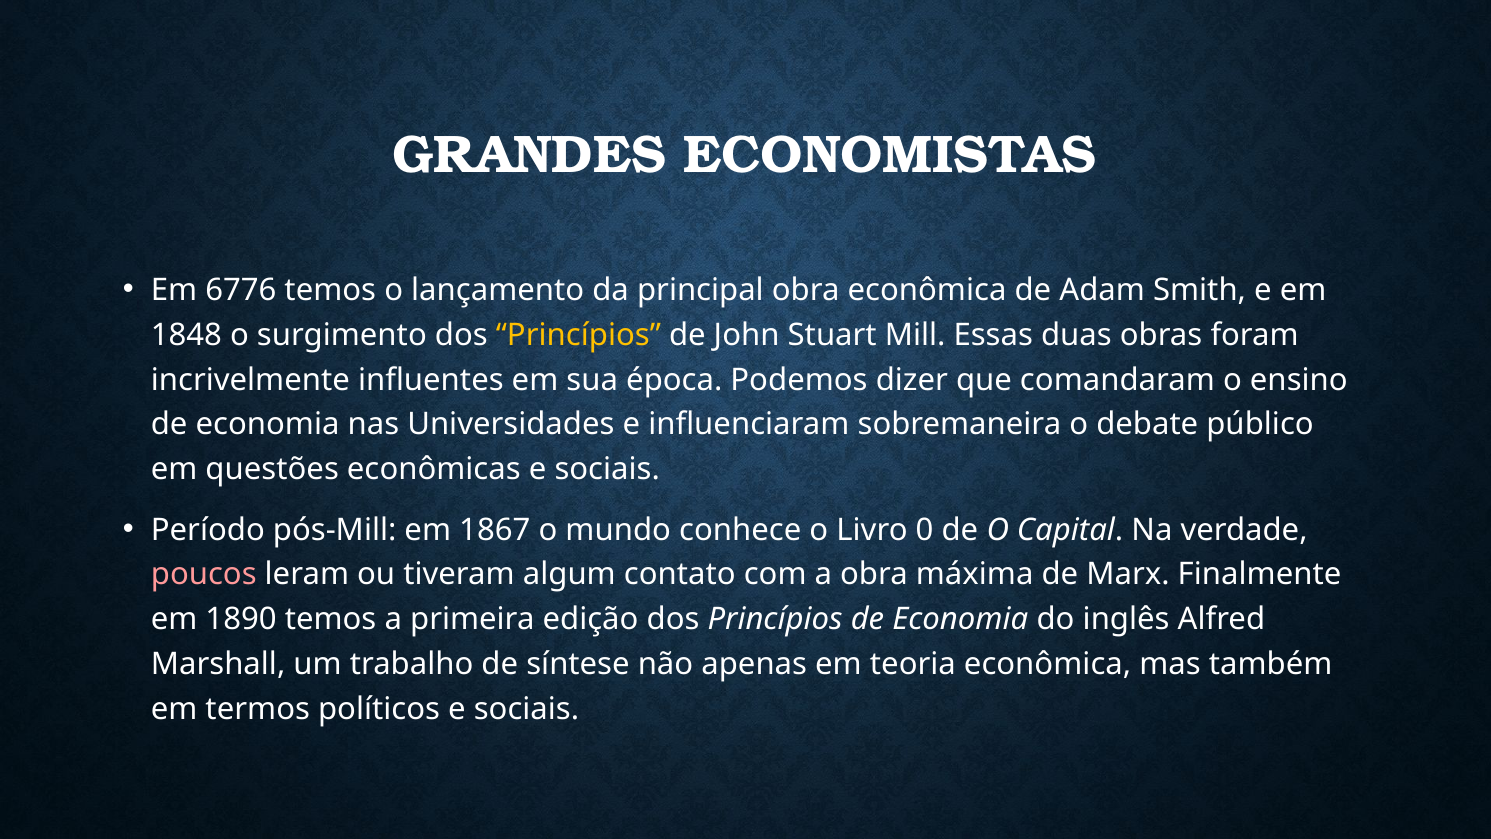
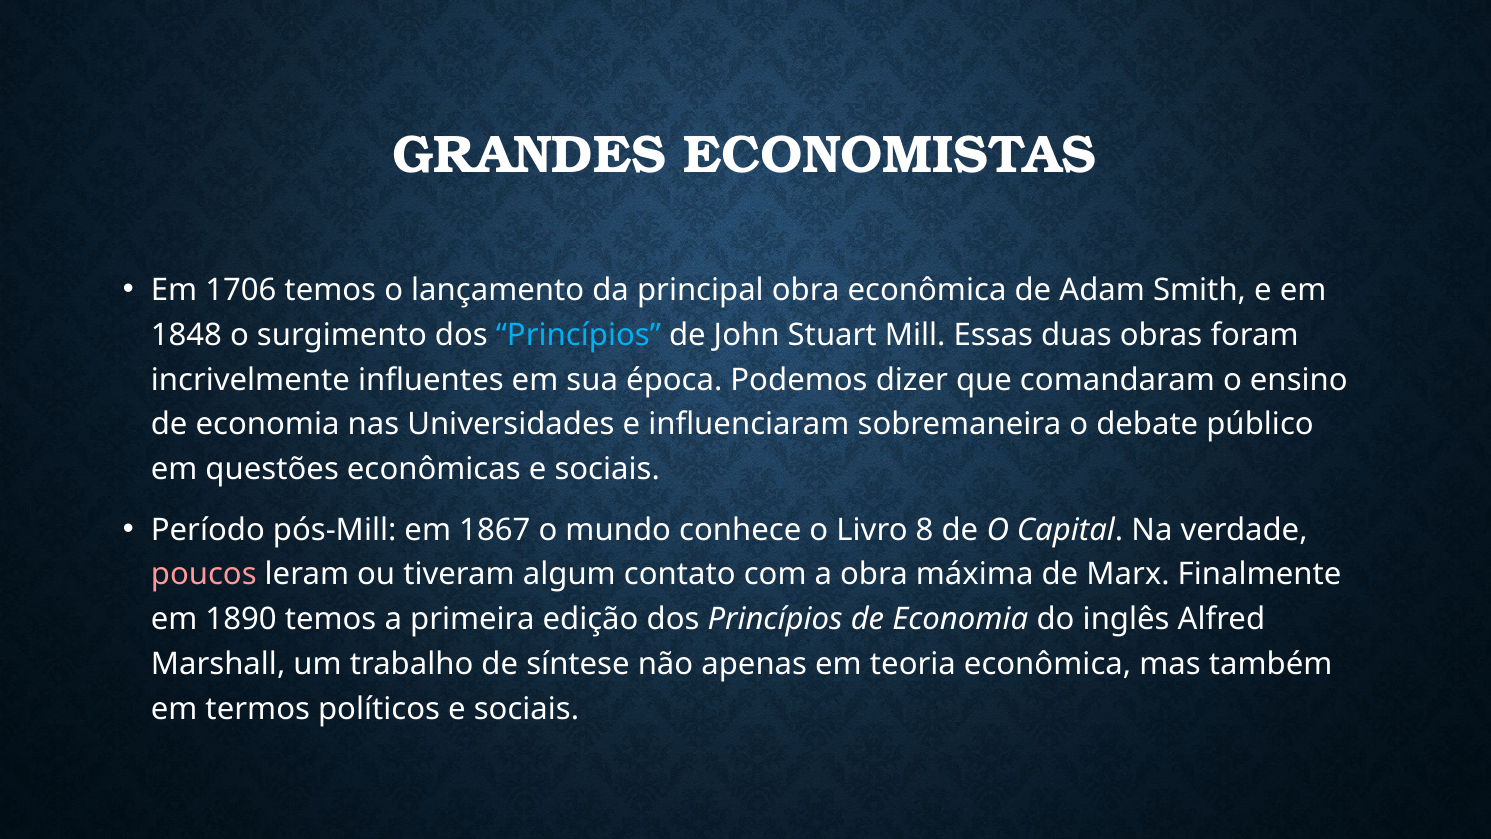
6776: 6776 -> 1706
Princípios at (578, 335) colour: yellow -> light blue
0: 0 -> 8
